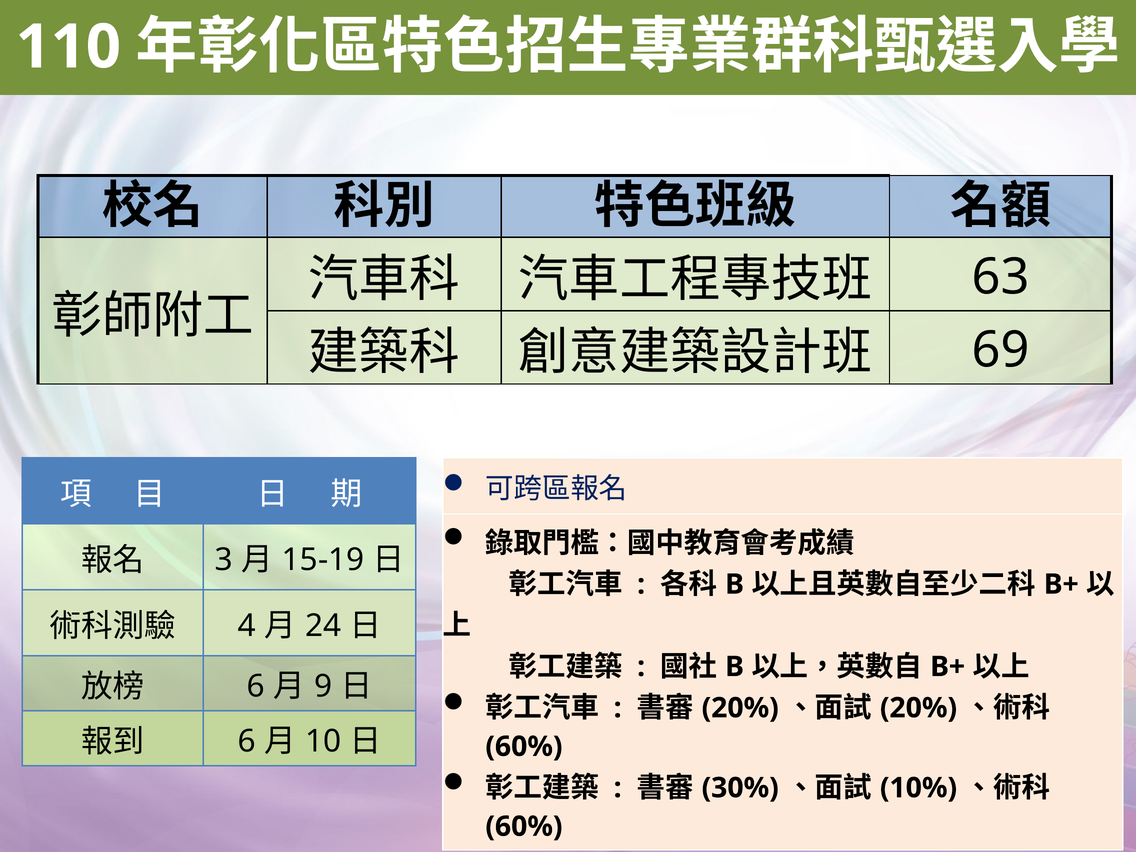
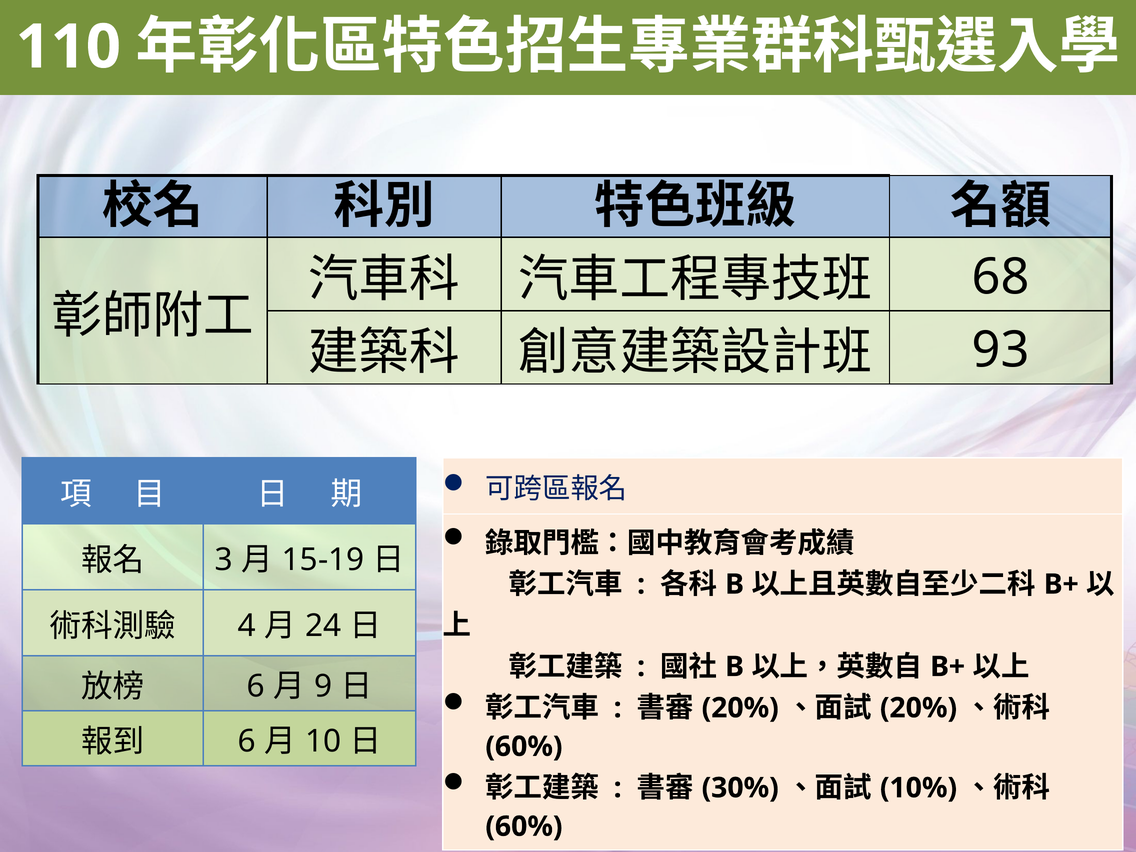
63: 63 -> 68
69: 69 -> 93
